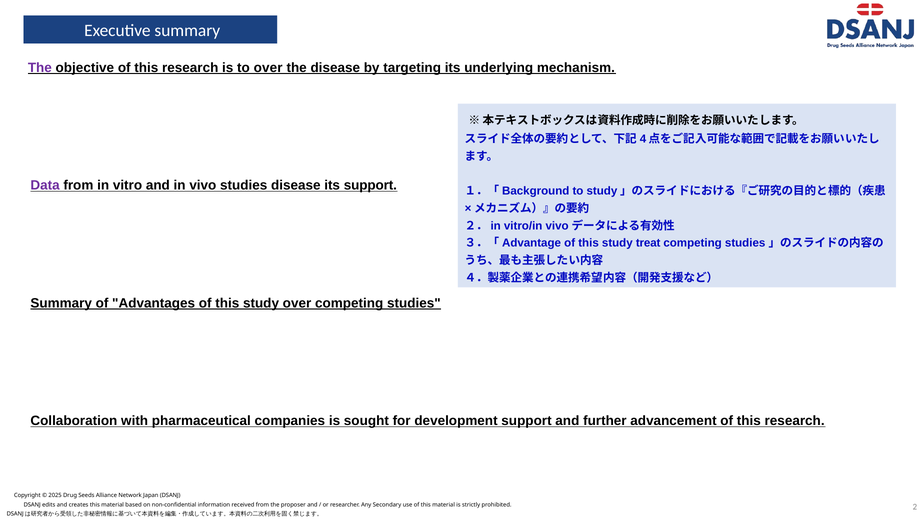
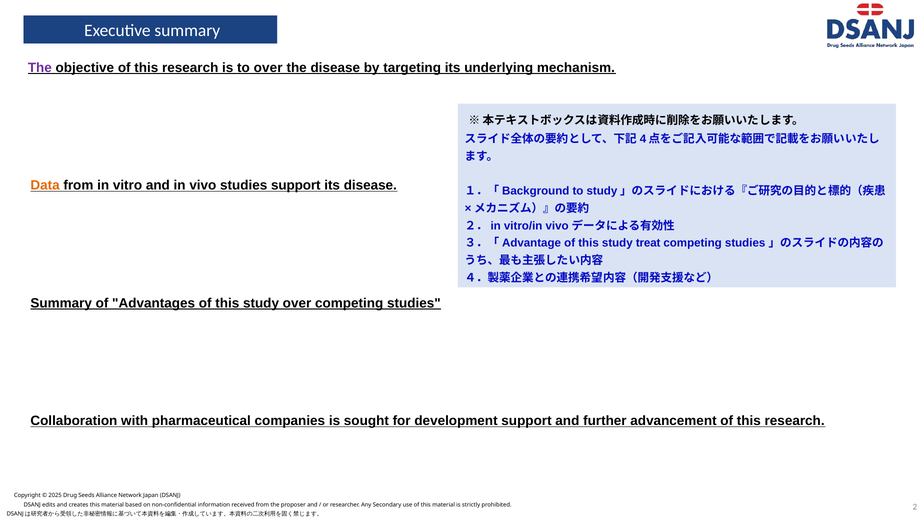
Data colour: purple -> orange
studies disease: disease -> support
its support: support -> disease
